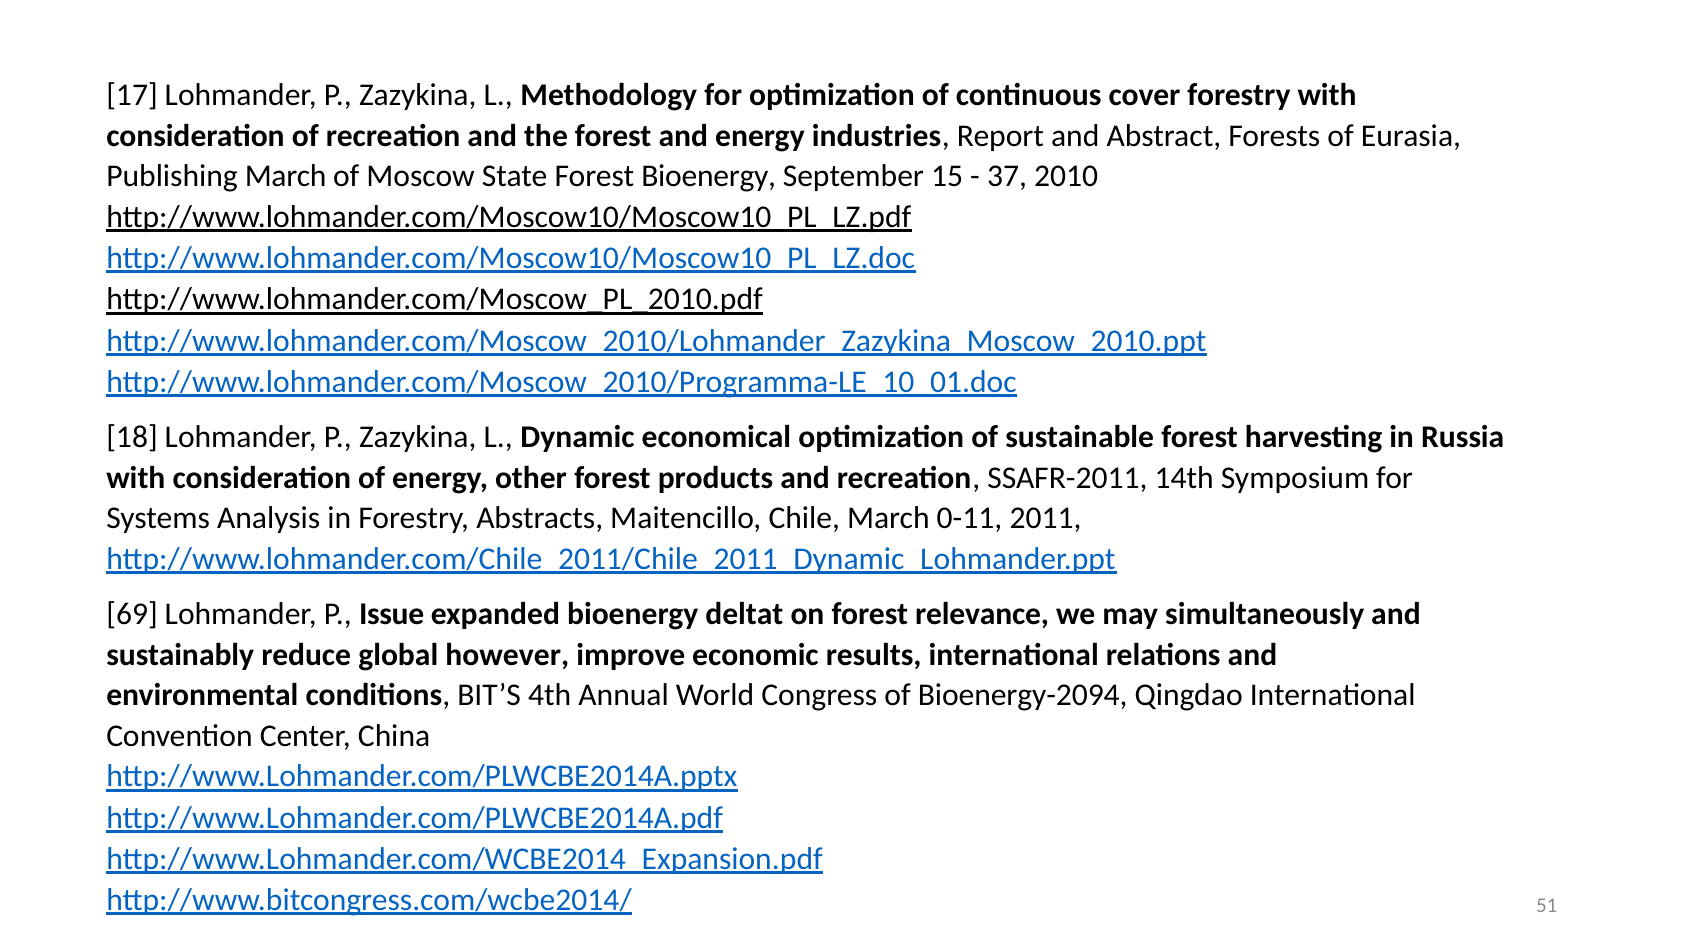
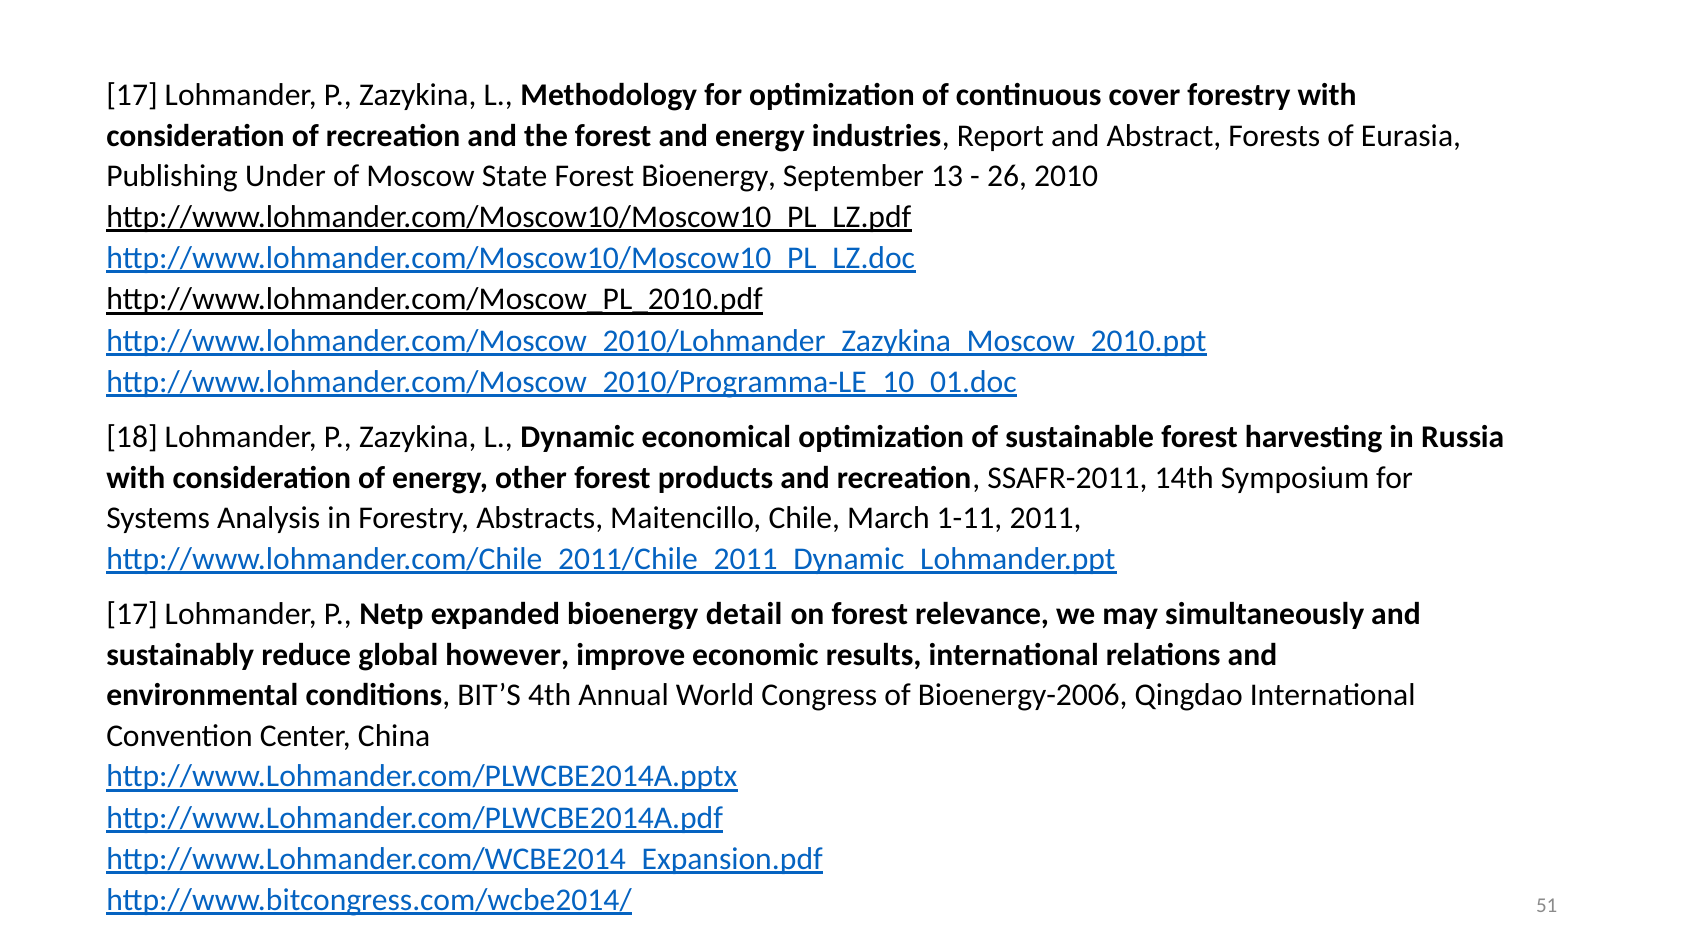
Publishing March: March -> Under
15: 15 -> 13
37: 37 -> 26
0-11: 0-11 -> 1-11
69 at (132, 614): 69 -> 17
Issue: Issue -> Netp
deltat: deltat -> detail
Bioenergy-2094: Bioenergy-2094 -> Bioenergy-2006
